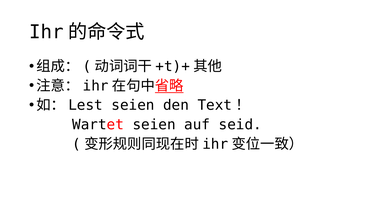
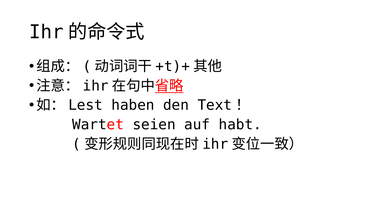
seien at (133, 105): seien -> haben
seid: seid -> habt
